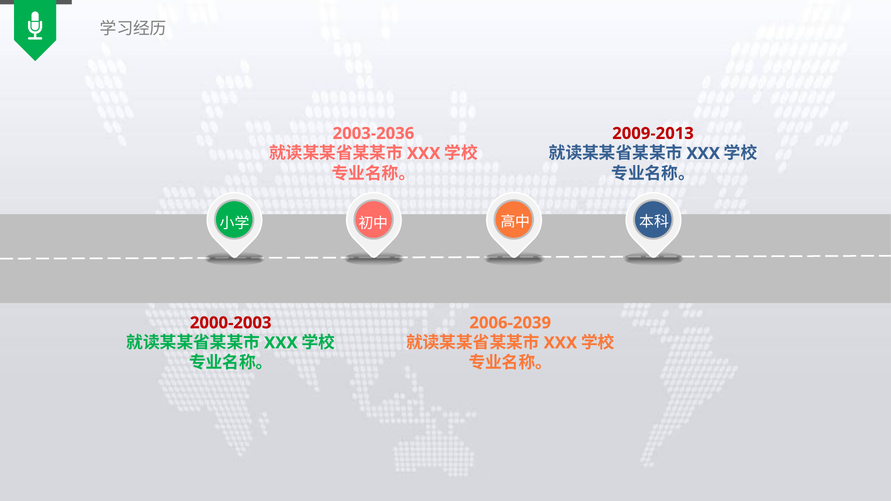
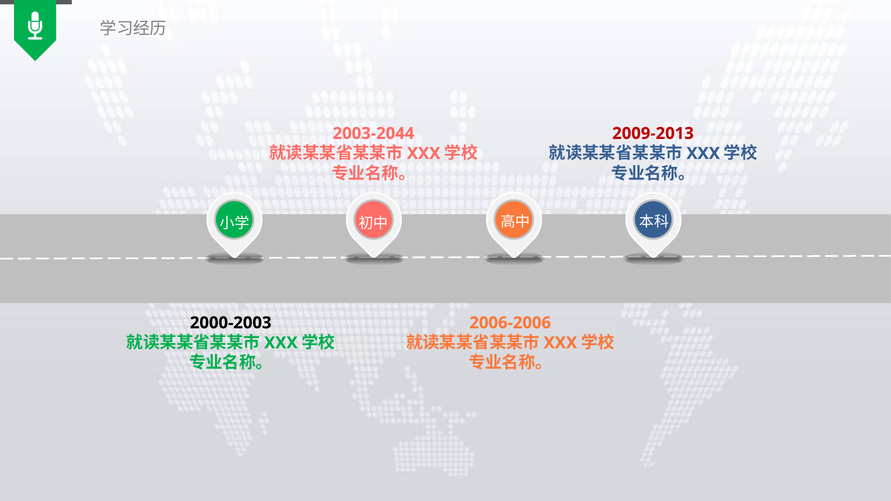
2003-2036: 2003-2036 -> 2003-2044
2000-2003 colour: red -> black
2006-2039: 2006-2039 -> 2006-2006
